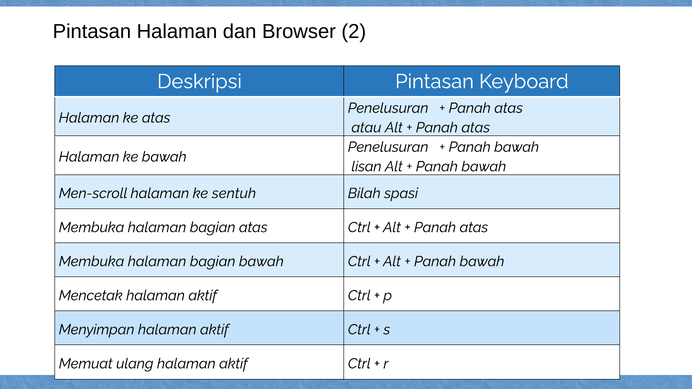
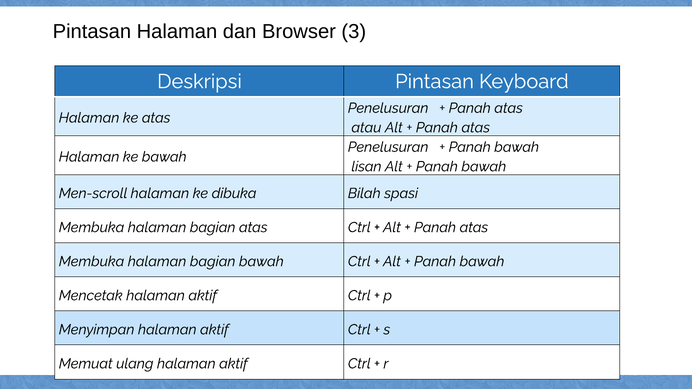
2: 2 -> 3
sentuh: sentuh -> dibuka
